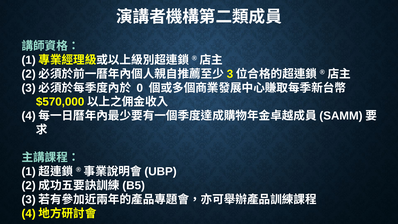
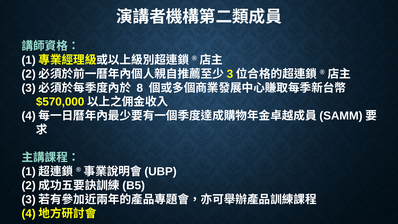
0: 0 -> 8
